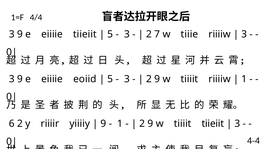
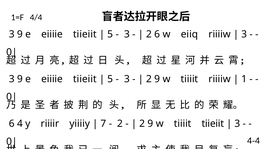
2 7: 7 -> 6
tiiie: tiiie -> eiiq
eoiid at (85, 79): eoiid -> tiieiit
6 2: 2 -> 4
9 at (103, 124): 9 -> 7
1 at (120, 124): 1 -> 2
